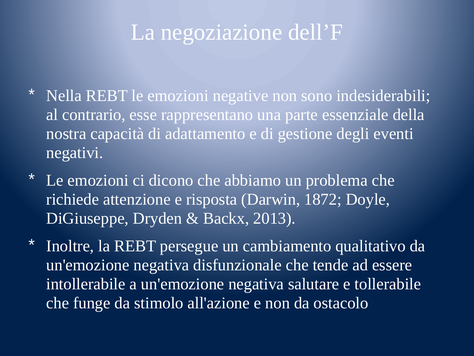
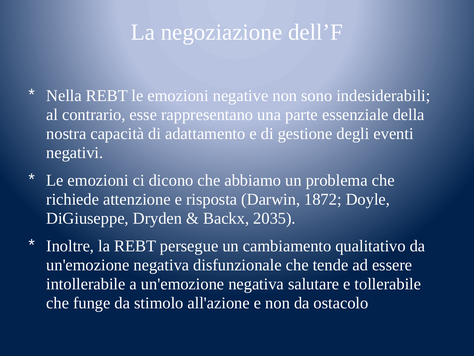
2013: 2013 -> 2035
